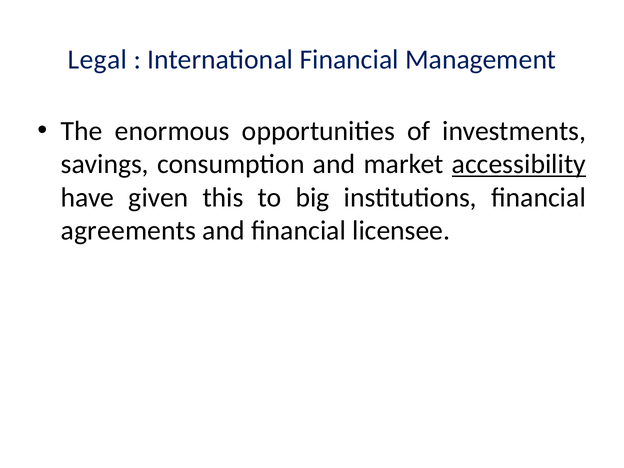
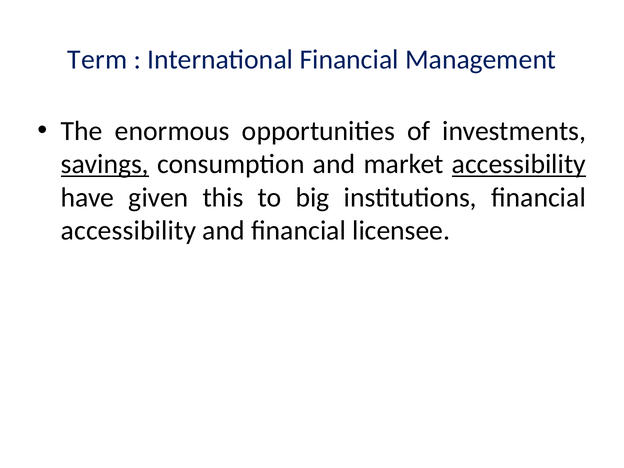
Legal: Legal -> Term
savings underline: none -> present
agreements at (129, 231): agreements -> accessibility
